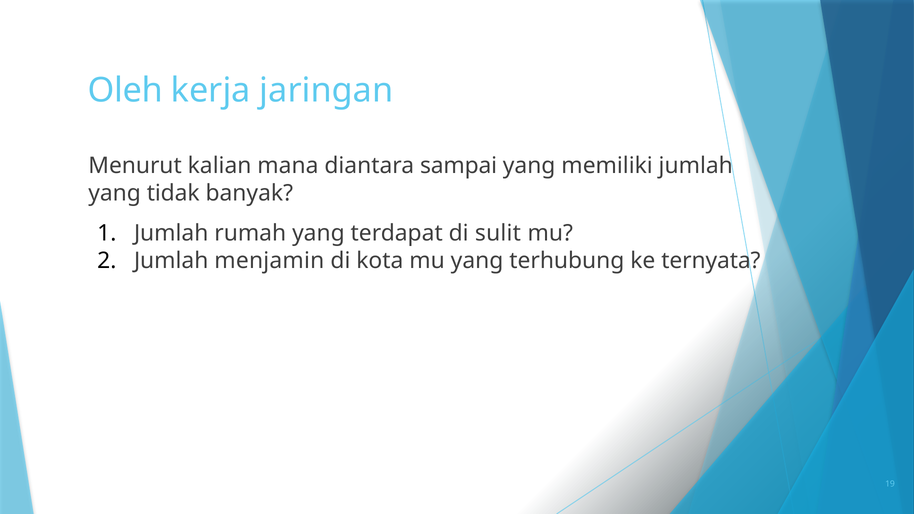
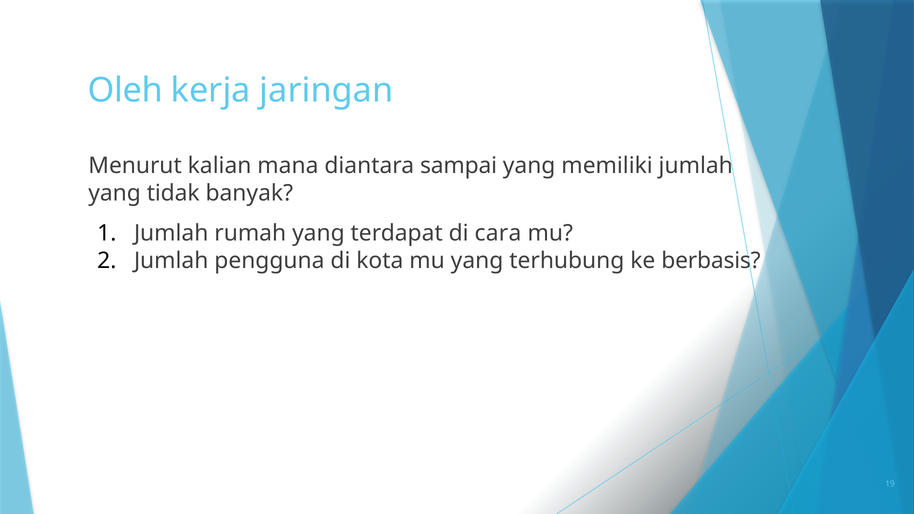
sulit: sulit -> cara
menjamin: menjamin -> pengguna
ternyata: ternyata -> berbasis
